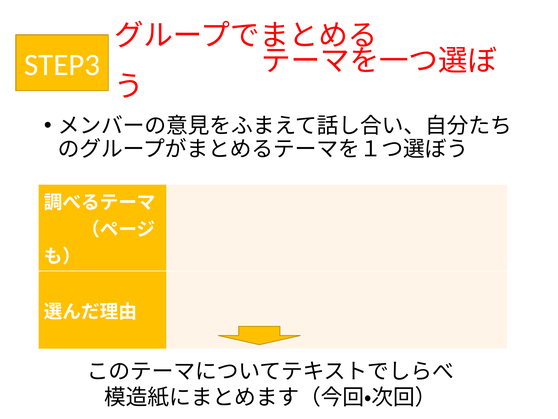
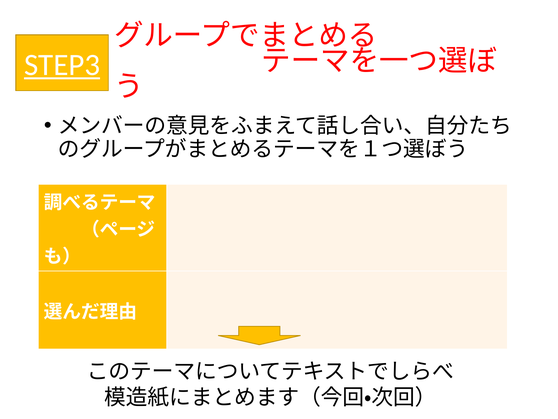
STEP3 underline: none -> present
